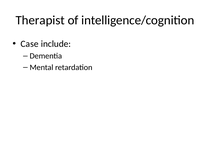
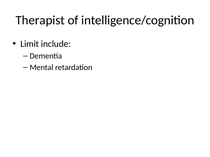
Case: Case -> Limit
